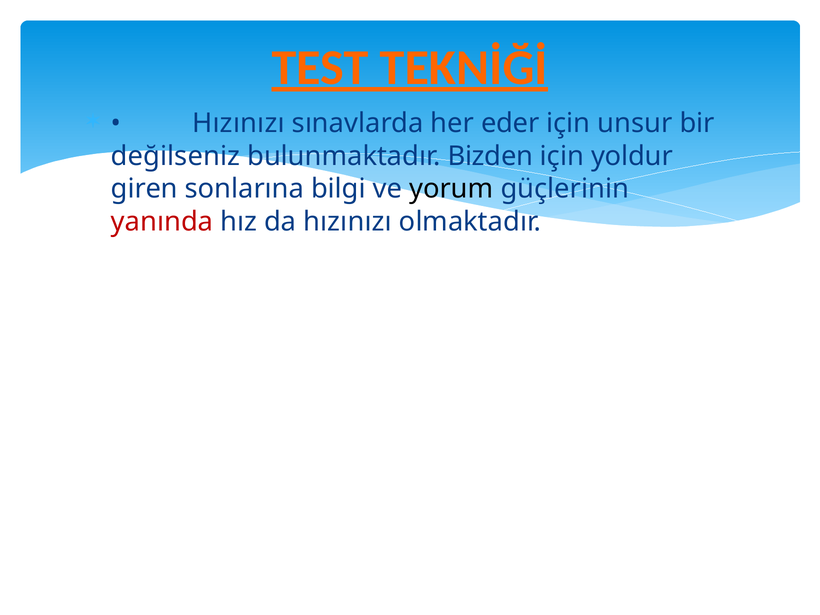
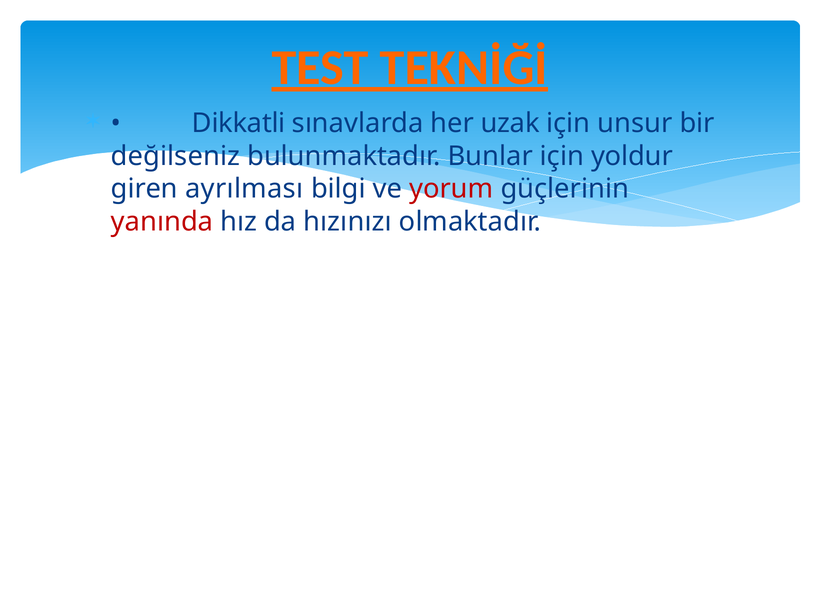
Hızınızı at (238, 123): Hızınızı -> Dikkatli
eder: eder -> uzak
Bizden: Bizden -> Bunlar
sonlarına: sonlarına -> ayrılması
yorum colour: black -> red
